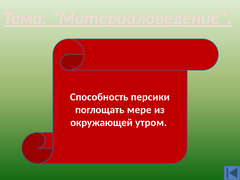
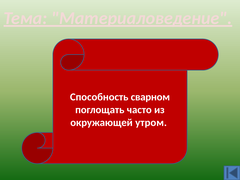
персики: персики -> сварном
мере: мере -> часто
